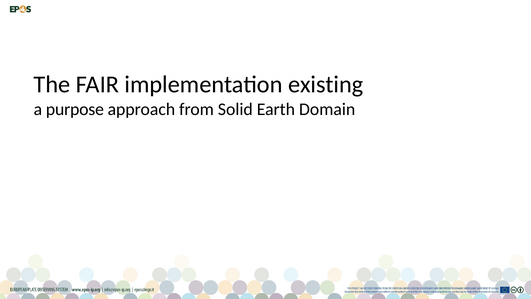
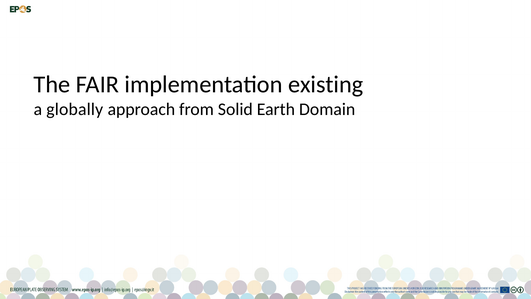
purpose: purpose -> globally
